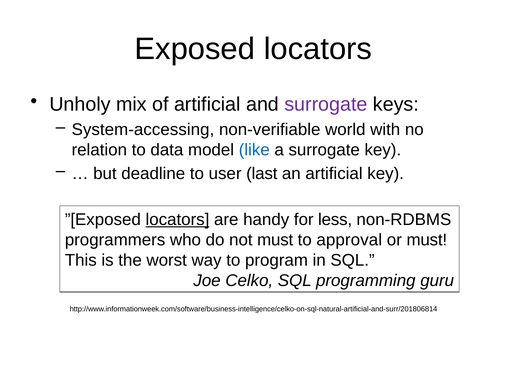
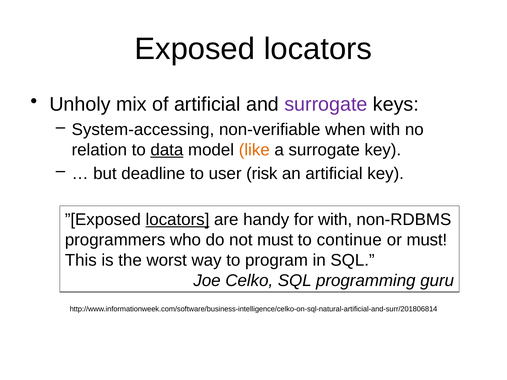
world: world -> when
data underline: none -> present
like colour: blue -> orange
last: last -> risk
for less: less -> with
approval: approval -> continue
